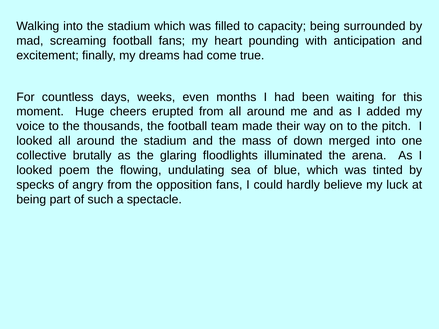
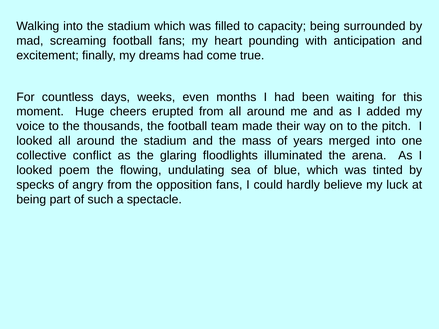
down: down -> years
brutally: brutally -> conflict
